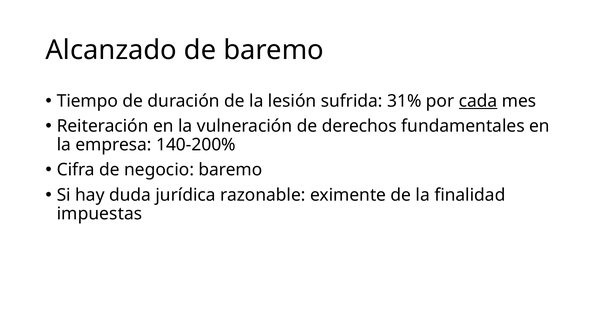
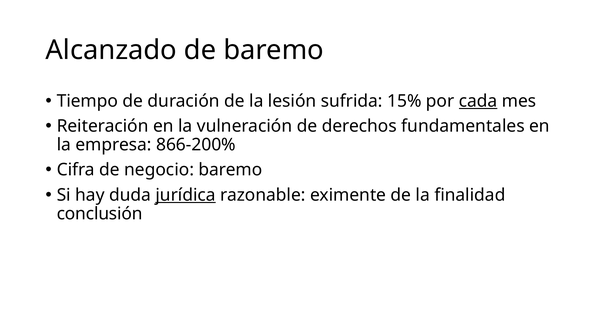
31%: 31% -> 15%
140-200%: 140-200% -> 866-200%
jurídica underline: none -> present
impuestas: impuestas -> conclusión
